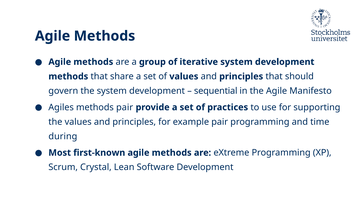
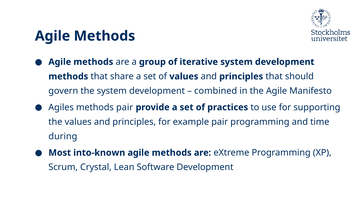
sequential: sequential -> combined
first-known: first-known -> into-known
